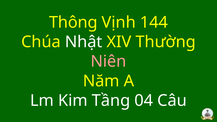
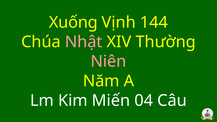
Thông: Thông -> Xuống
Nhật colour: white -> pink
Tầng: Tầng -> Miến
